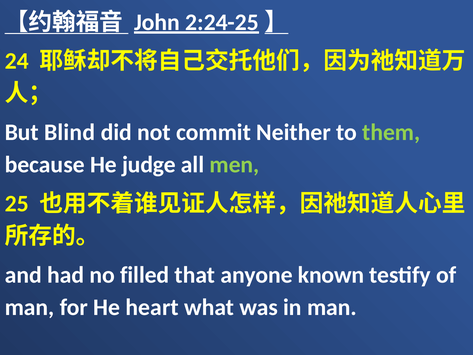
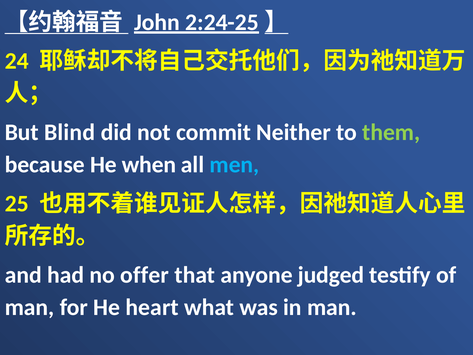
judge: judge -> when
men colour: light green -> light blue
filled: filled -> offer
known: known -> judged
